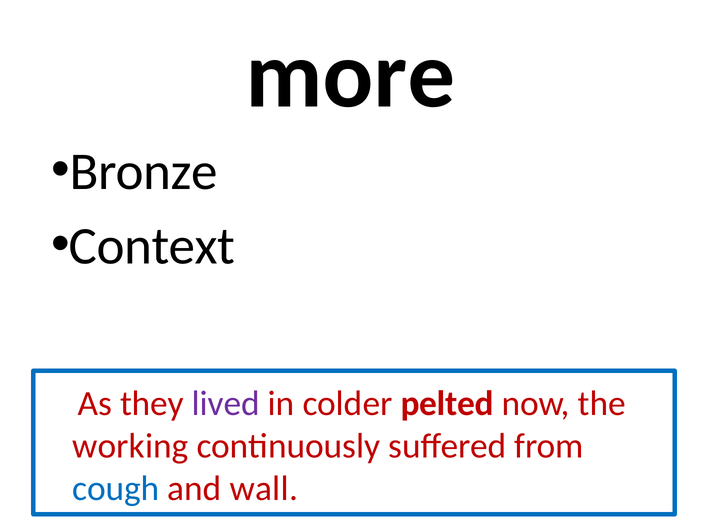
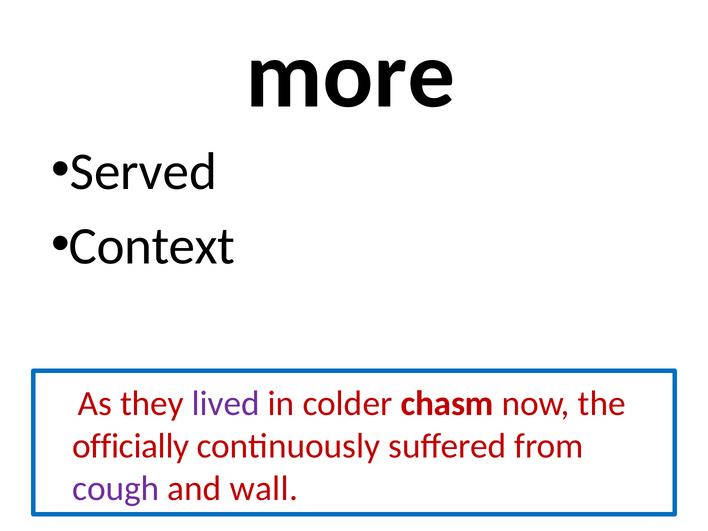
Bronze: Bronze -> Served
pelted: pelted -> chasm
working: working -> officially
cough colour: blue -> purple
